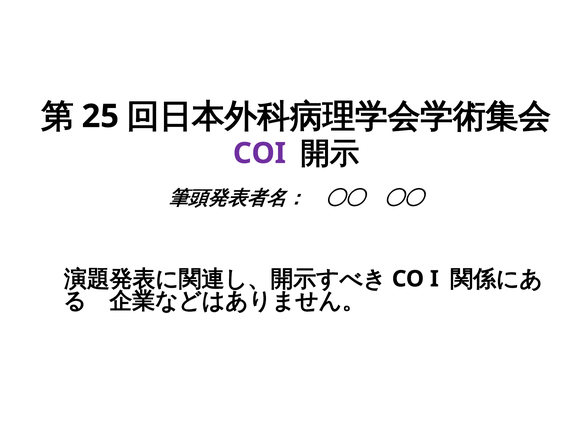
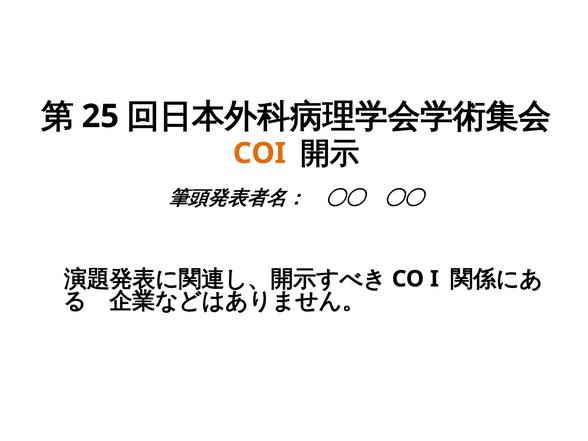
COI colour: purple -> orange
